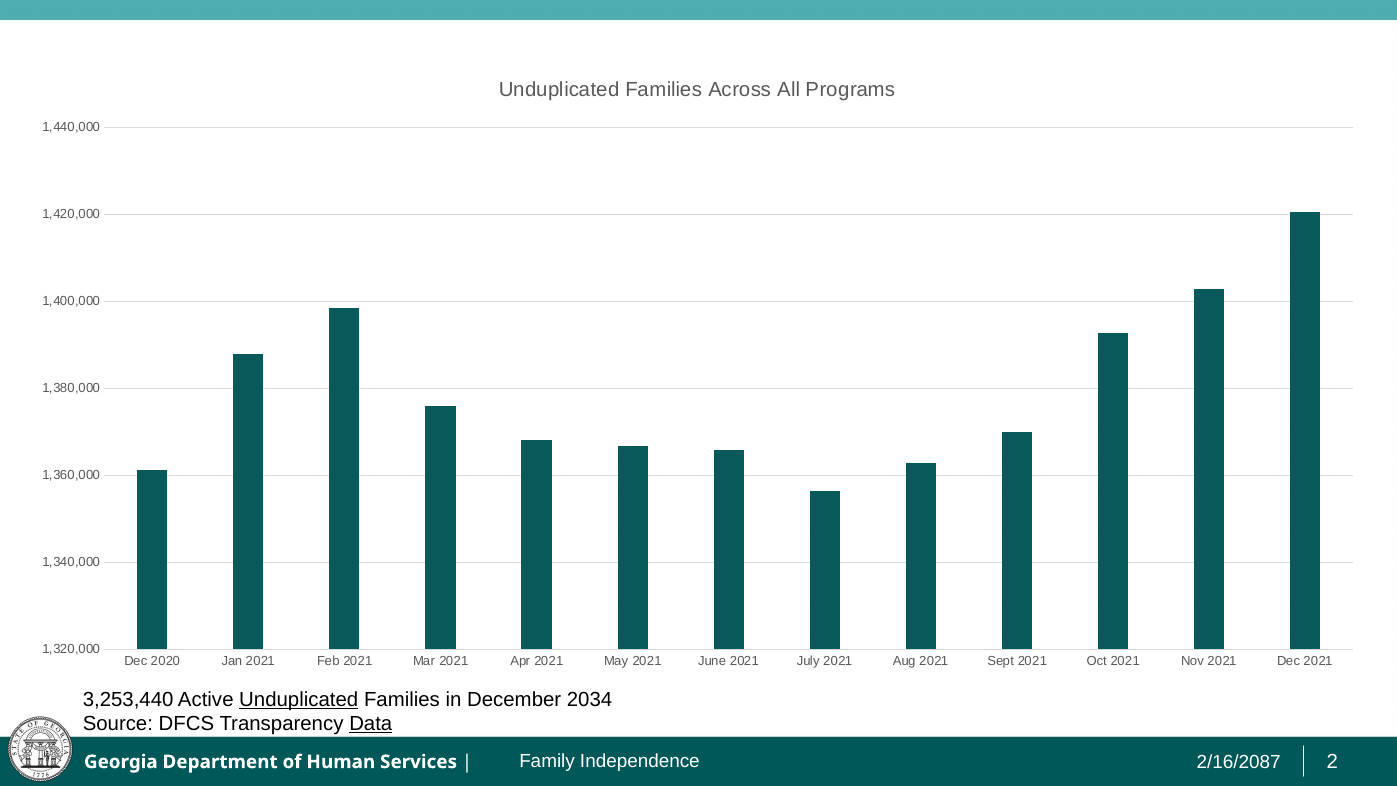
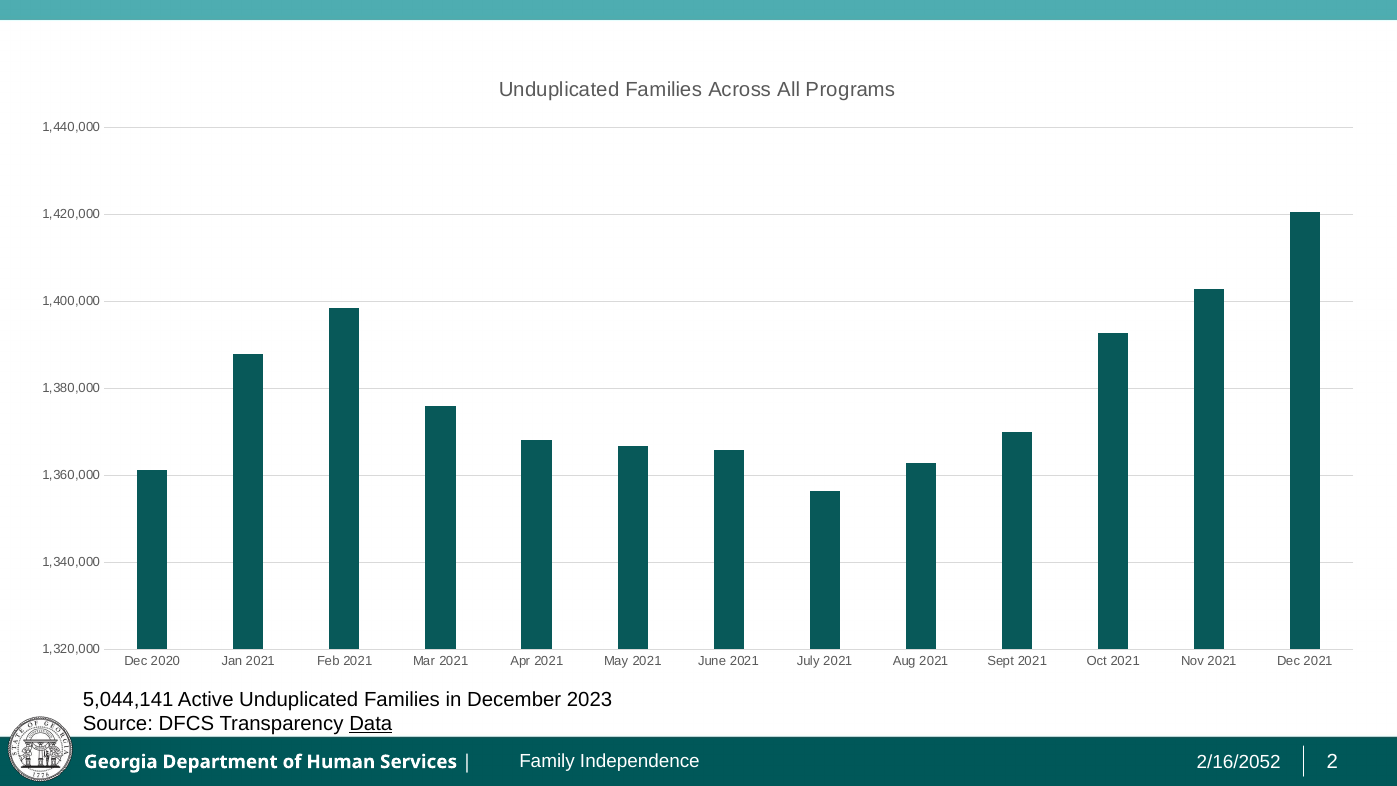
3,253,440: 3,253,440 -> 5,044,141
Unduplicated at (299, 699) underline: present -> none
2034: 2034 -> 2023
2/16/2087: 2/16/2087 -> 2/16/2052
